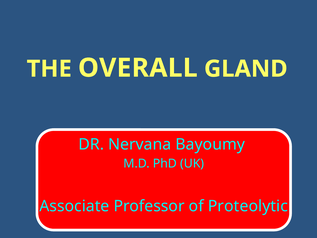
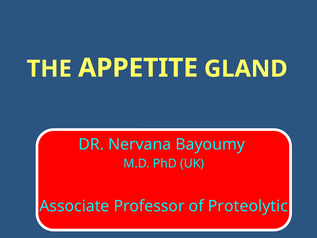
OVERALL: OVERALL -> APPETITE
